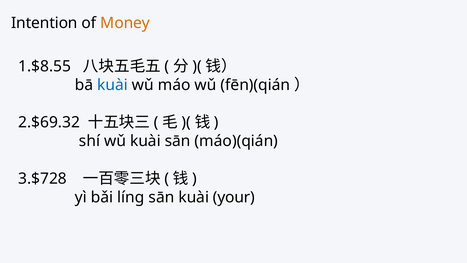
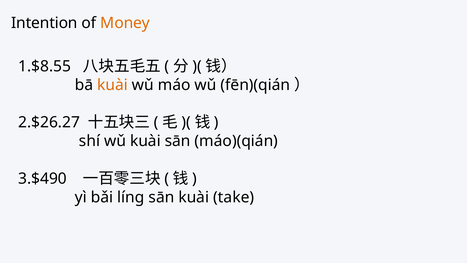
kuài at (113, 85) colour: blue -> orange
2.$69.32: 2.$69.32 -> 2.$26.27
3.$728: 3.$728 -> 3.$490
your: your -> take
